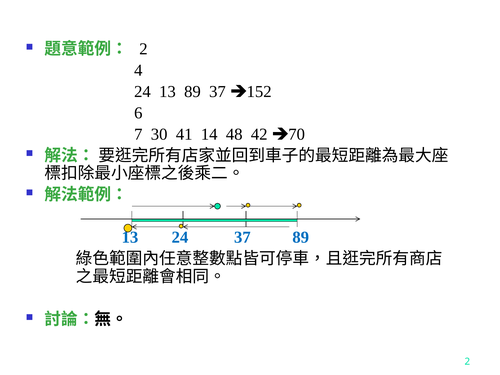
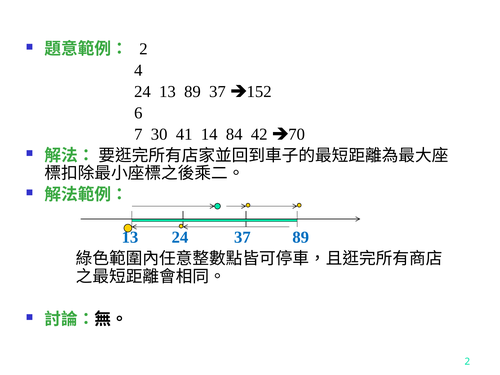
48: 48 -> 84
